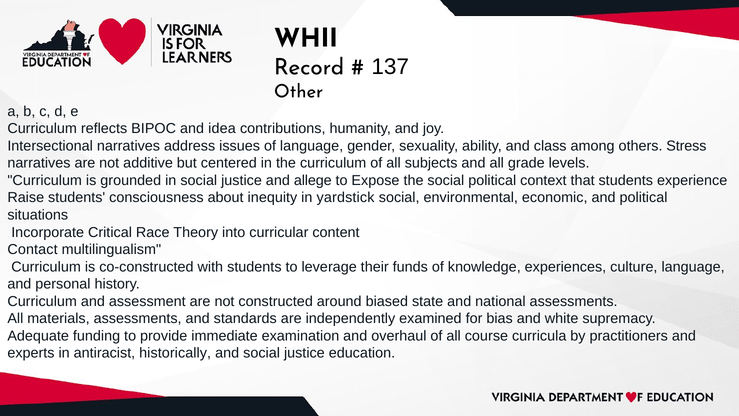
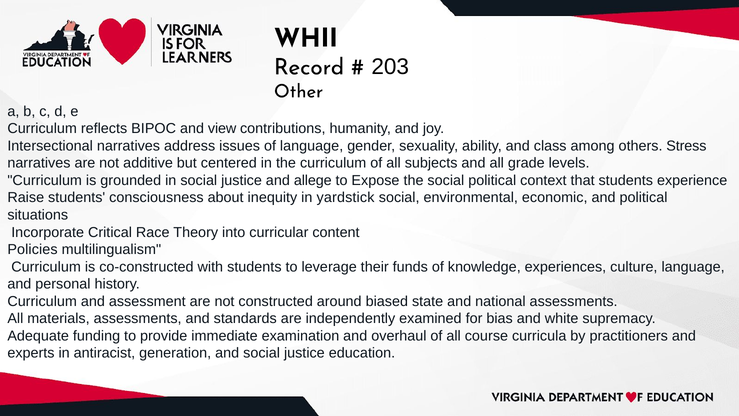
137: 137 -> 203
idea: idea -> view
Contact: Contact -> Policies
historically: historically -> generation
